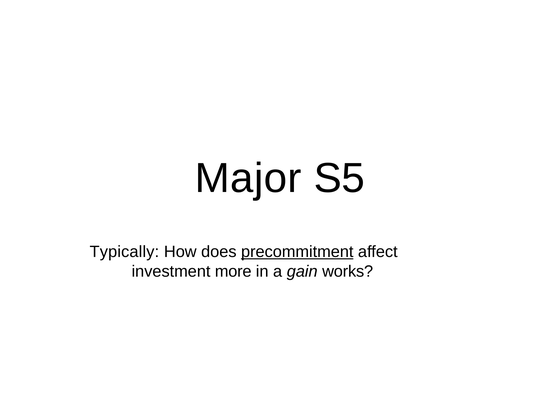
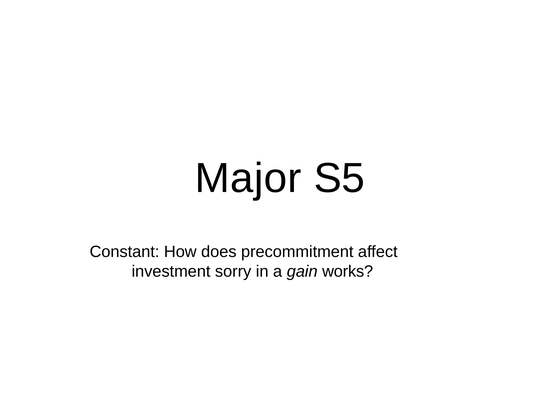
Typically: Typically -> Constant
precommitment underline: present -> none
more: more -> sorry
